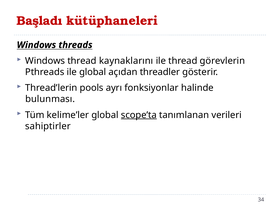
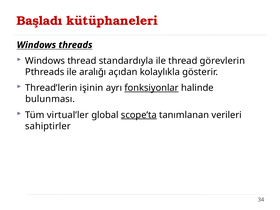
kaynaklarını: kaynaklarını -> standardıyla
ile global: global -> aralığı
threadler: threadler -> kolaylıkla
pools: pools -> işinin
fonksiyonlar underline: none -> present
kelime’ler: kelime’ler -> virtual’ler
